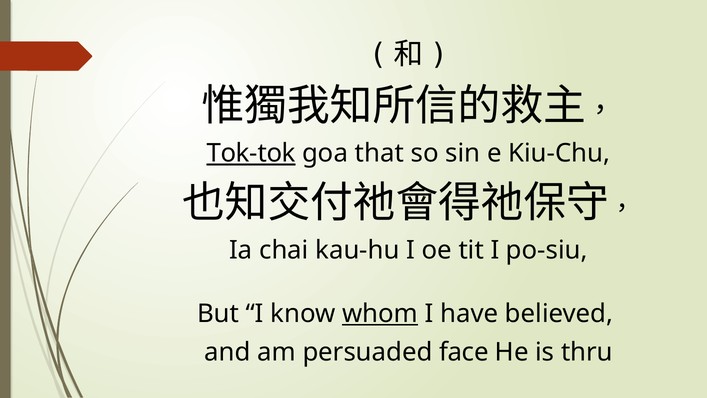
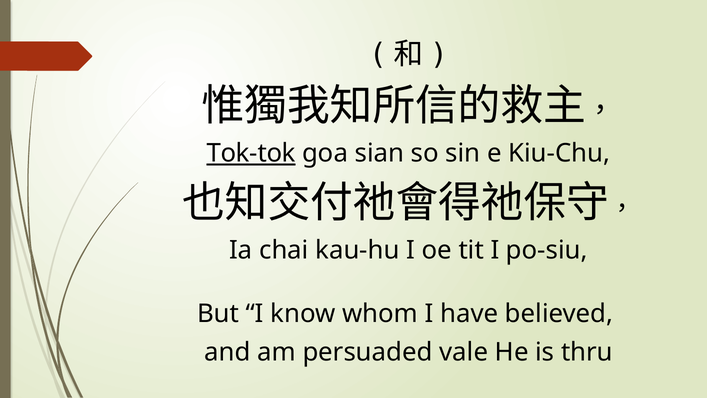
that: that -> sian
whom underline: present -> none
face: face -> vale
